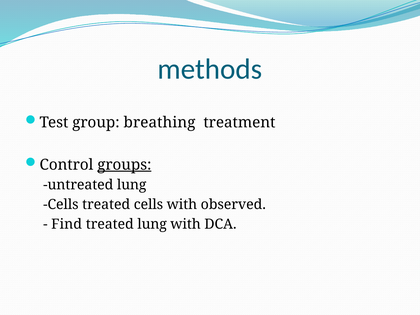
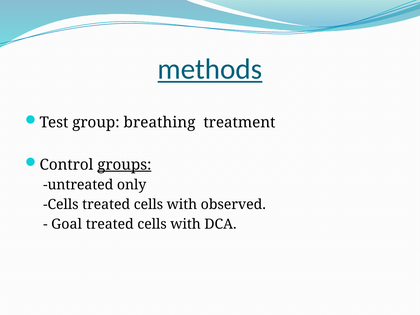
methods underline: none -> present
untreated lung: lung -> only
Find: Find -> Goal
lung at (152, 224): lung -> cells
